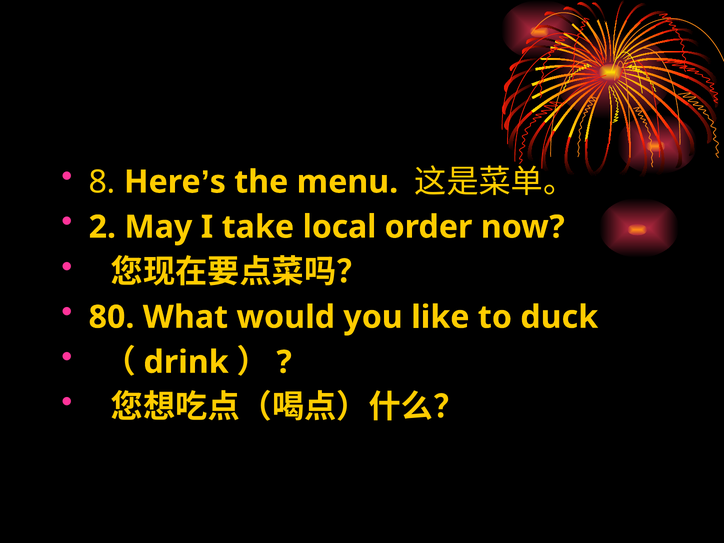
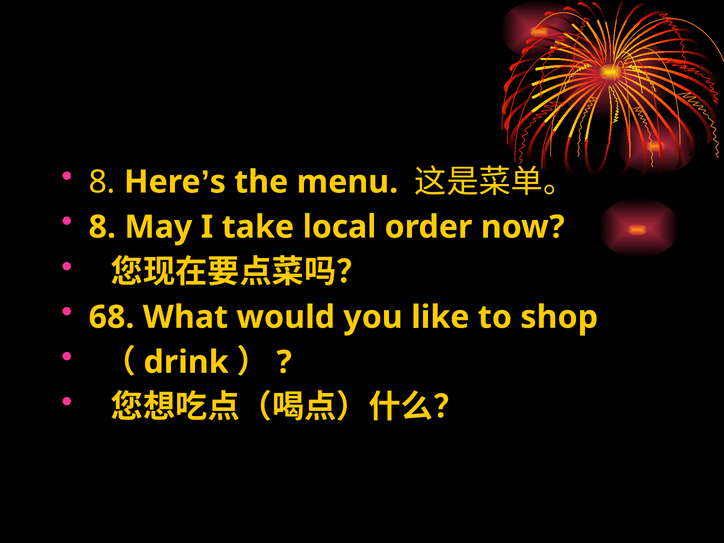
2 at (102, 227): 2 -> 8
80: 80 -> 68
duck: duck -> shop
